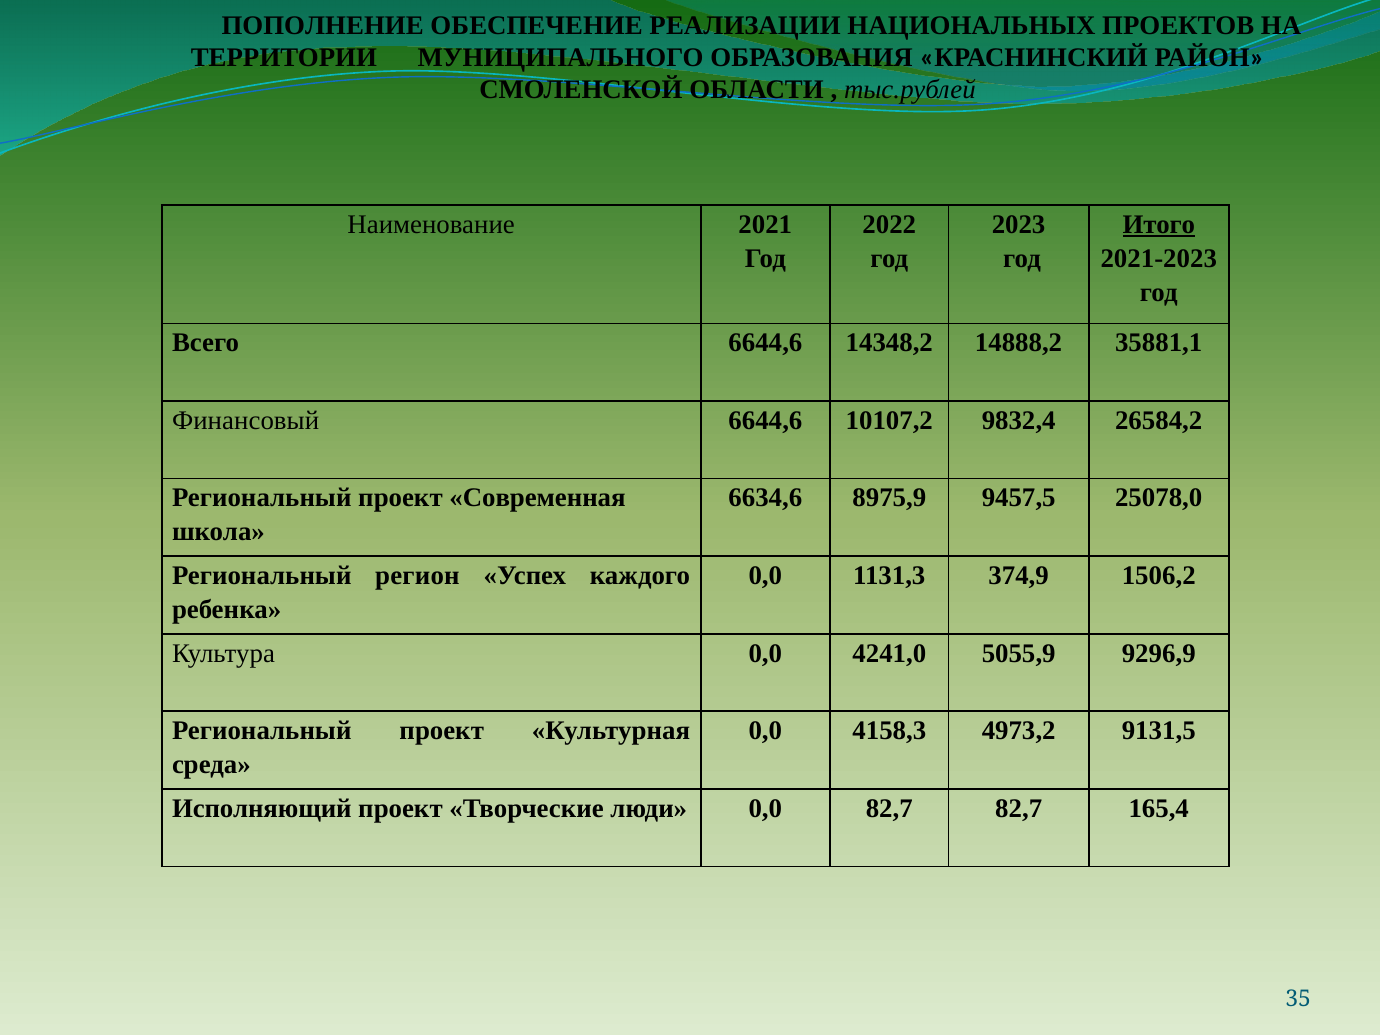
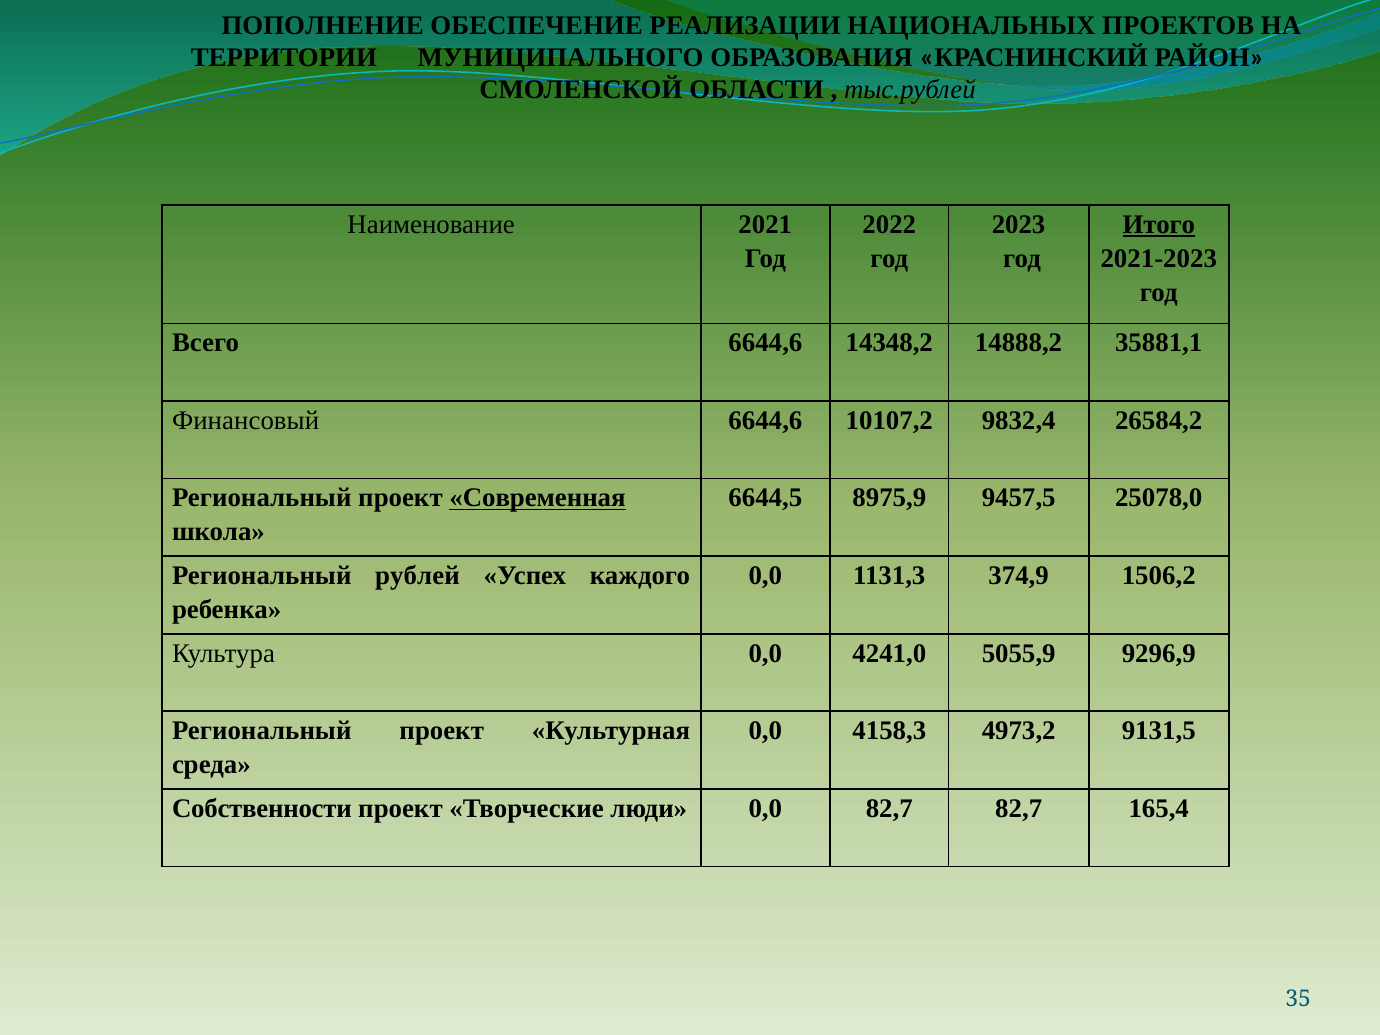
Современная underline: none -> present
6634,6: 6634,6 -> 6644,5
регион: регион -> рублей
Исполняющий: Исполняющий -> Собственности
